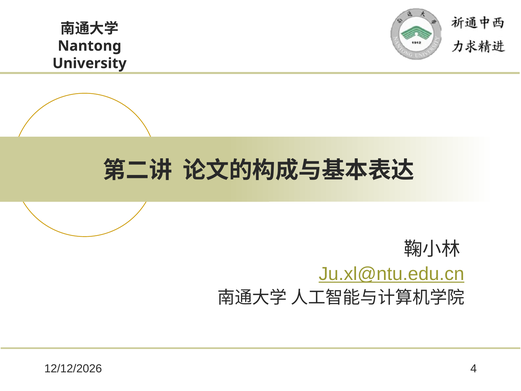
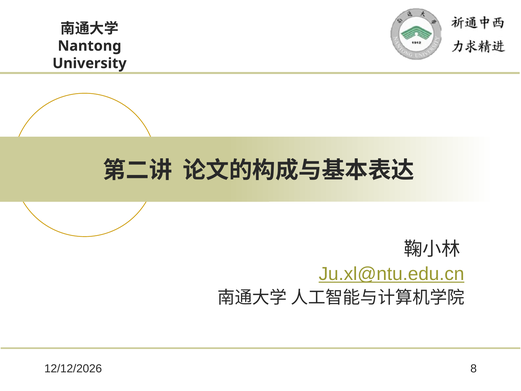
4: 4 -> 8
